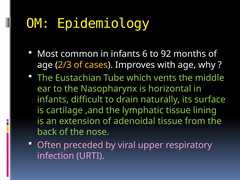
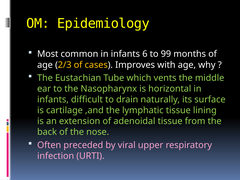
92: 92 -> 99
